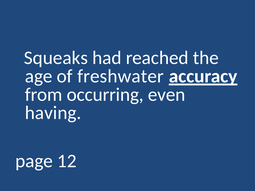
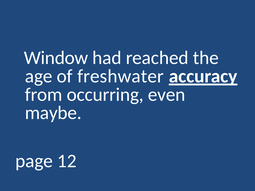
Squeaks: Squeaks -> Window
having: having -> maybe
